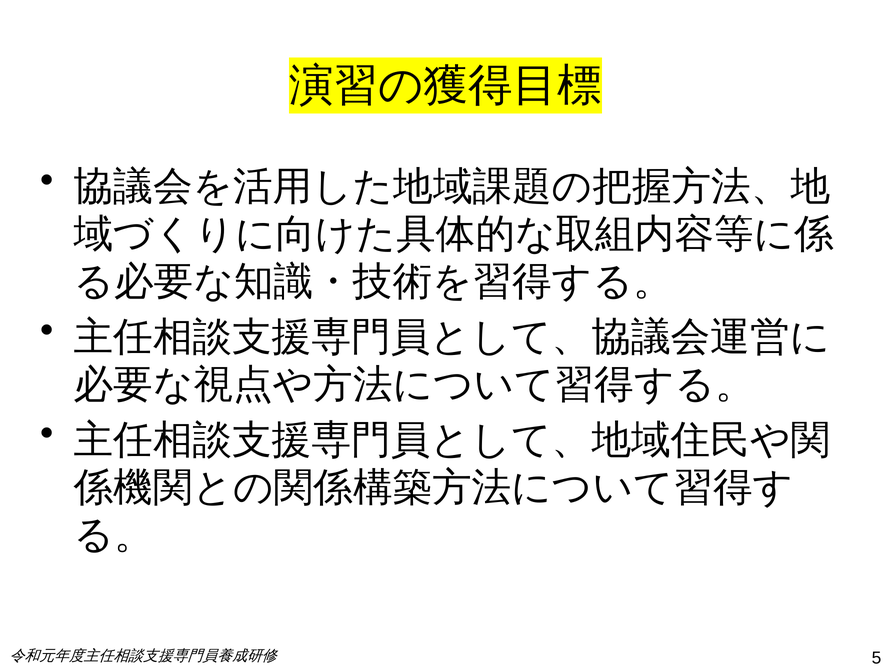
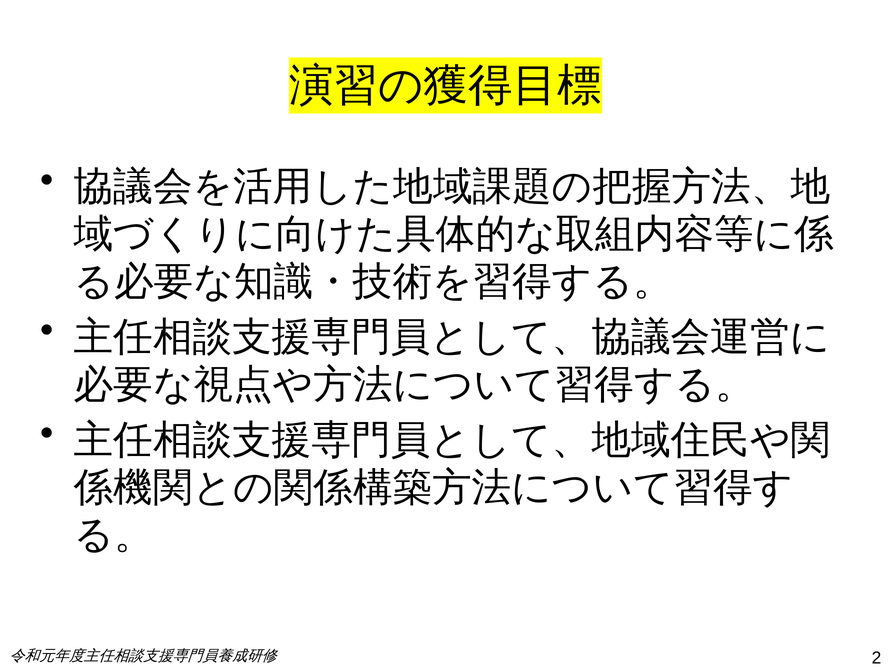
5: 5 -> 2
